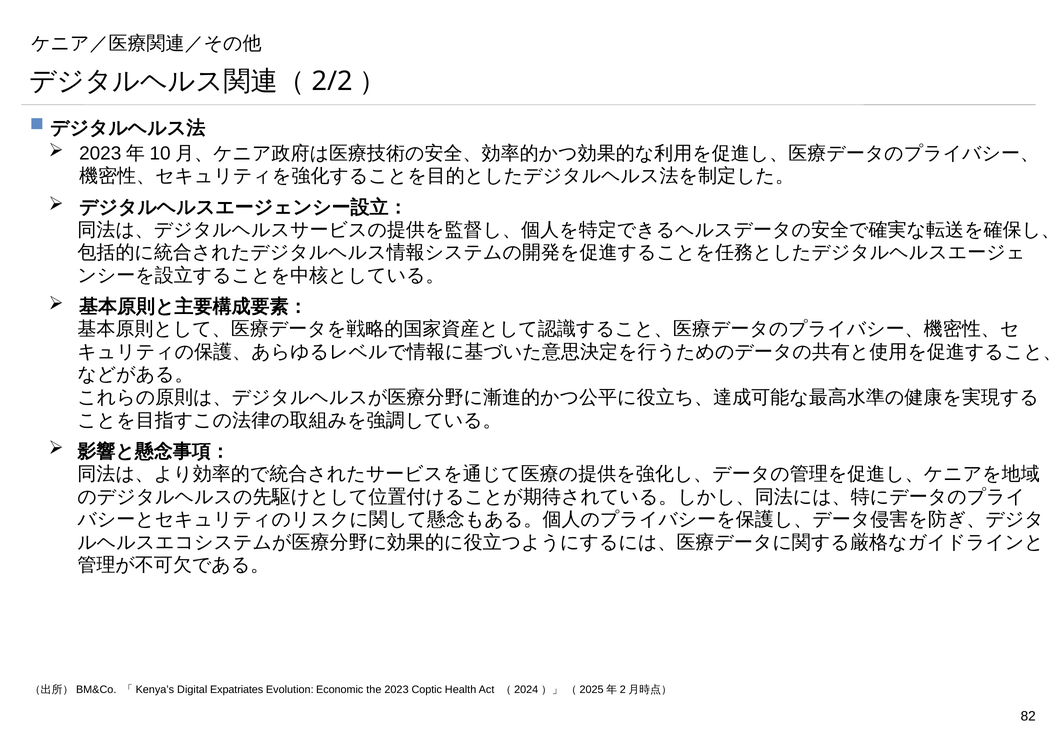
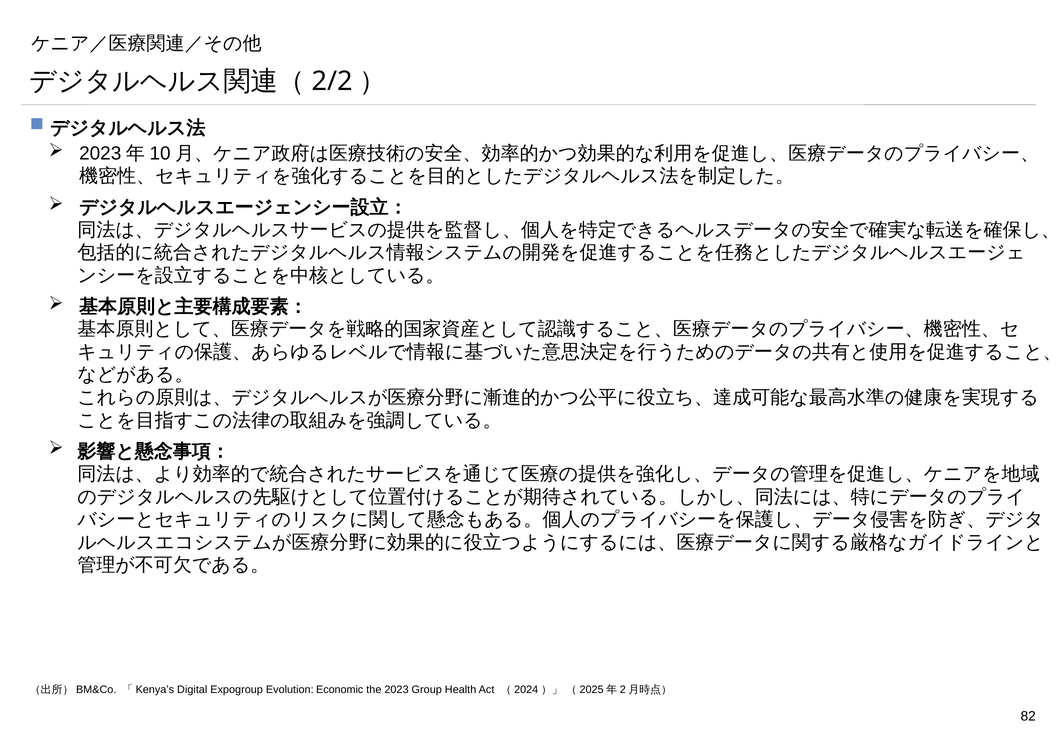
Expatriates: Expatriates -> Expogroup
Coptic: Coptic -> Group
